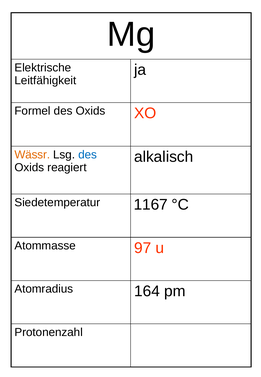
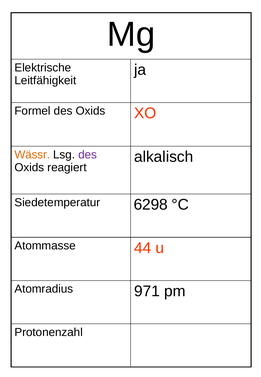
des at (88, 155) colour: blue -> purple
1167: 1167 -> 6298
97: 97 -> 44
164: 164 -> 971
